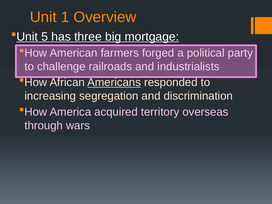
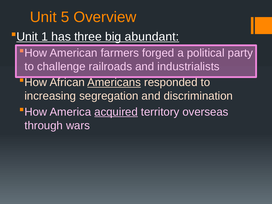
1: 1 -> 5
5: 5 -> 1
mortgage: mortgage -> abundant
acquired underline: none -> present
